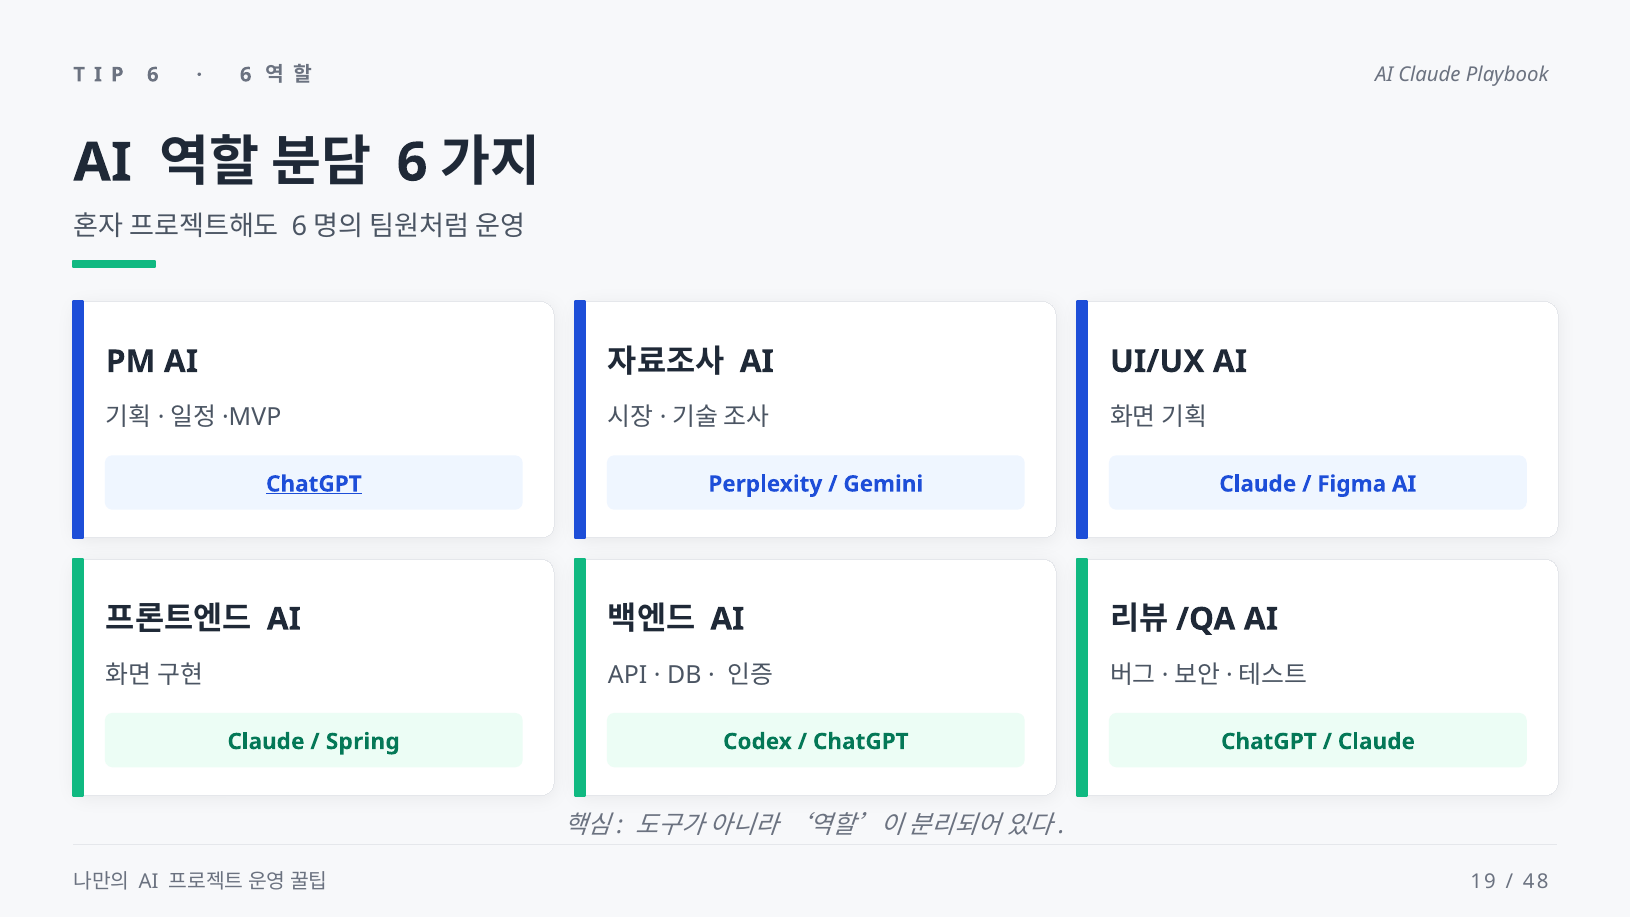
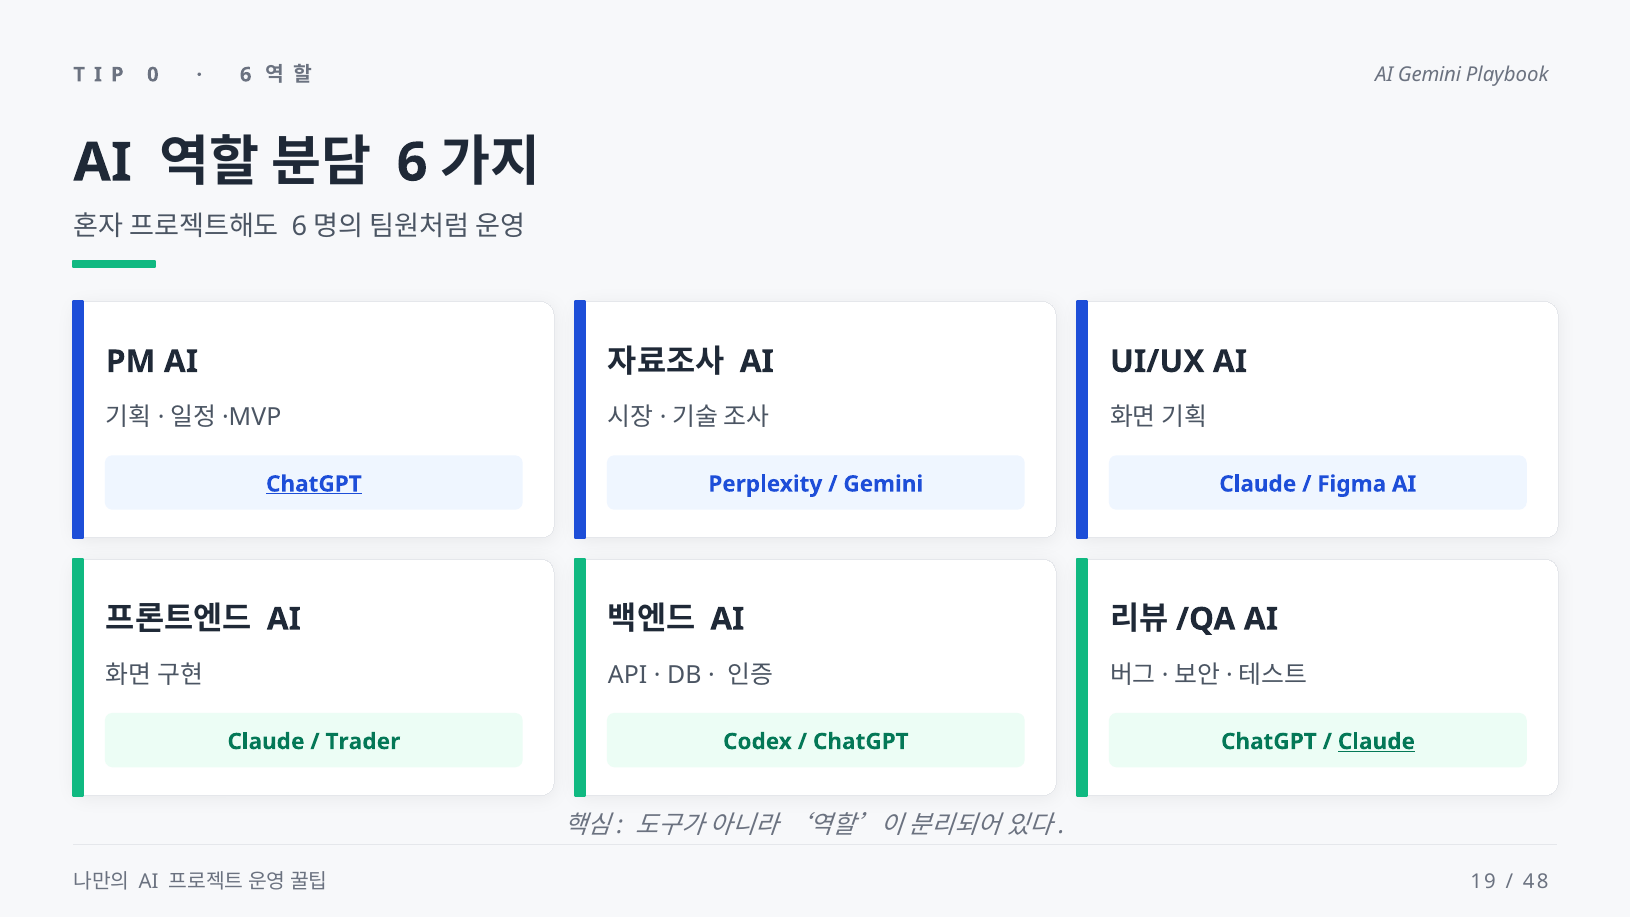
6 at (153, 75): 6 -> 0
AI Claude: Claude -> Gemini
Spring: Spring -> Trader
Claude at (1376, 742) underline: none -> present
